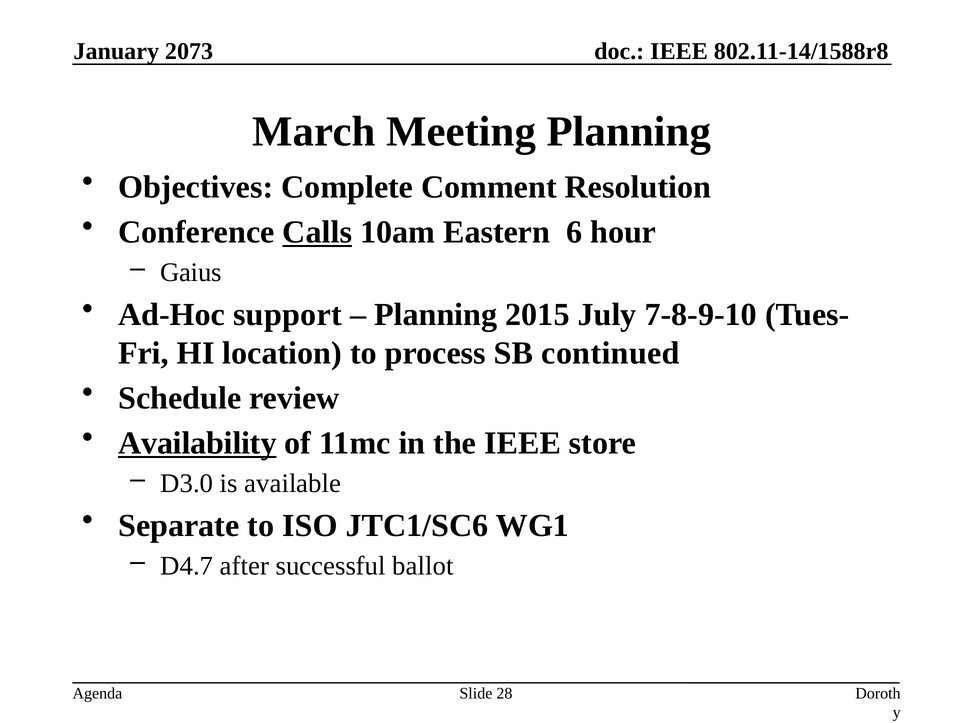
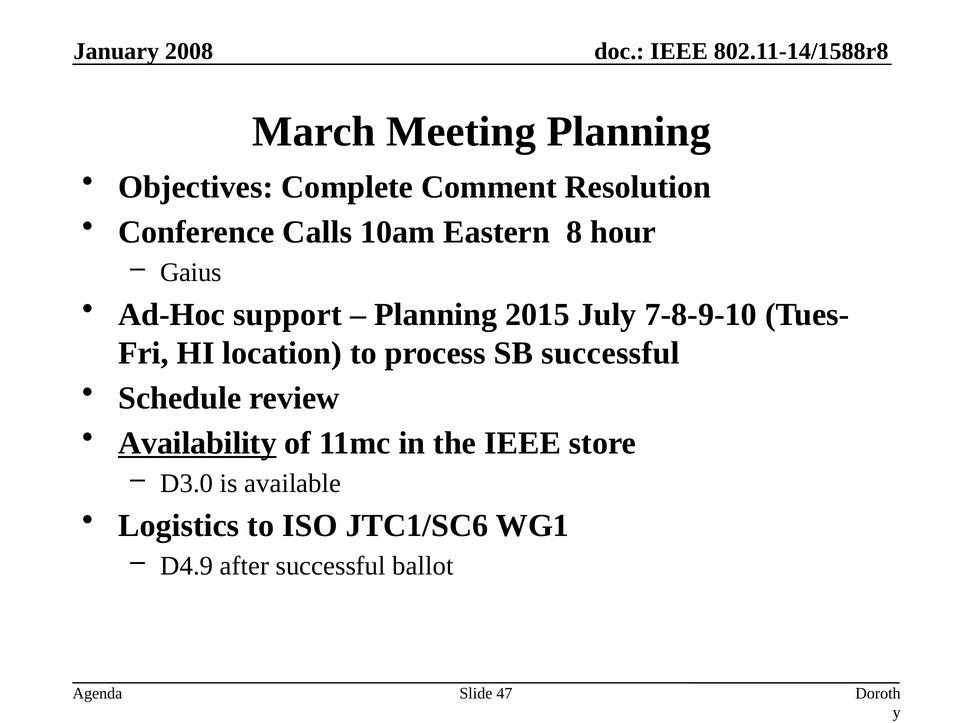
2073: 2073 -> 2008
Calls underline: present -> none
6: 6 -> 8
SB continued: continued -> successful
Separate: Separate -> Logistics
D4.7: D4.7 -> D4.9
28: 28 -> 47
